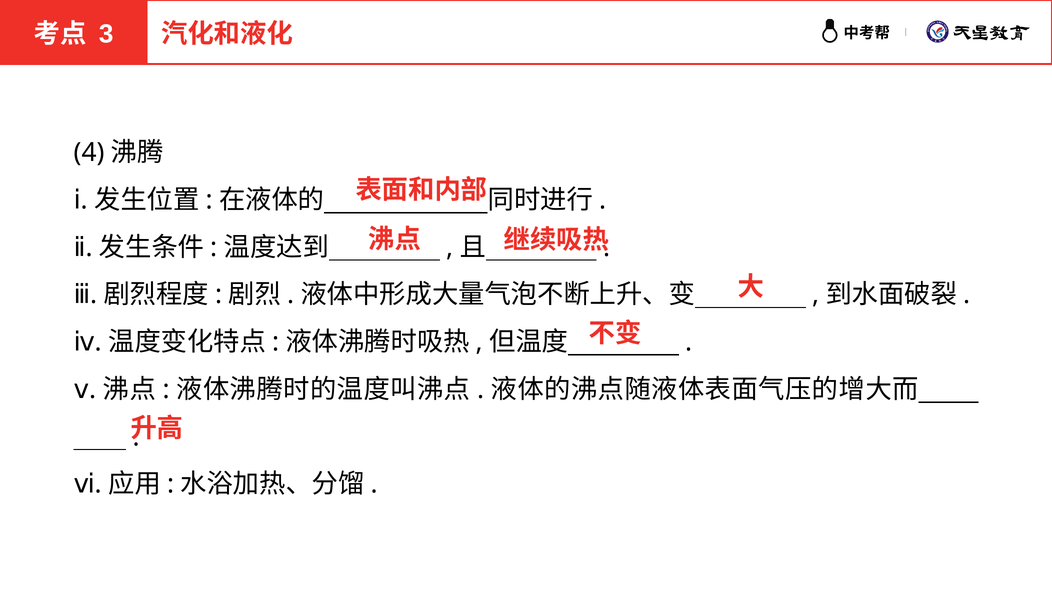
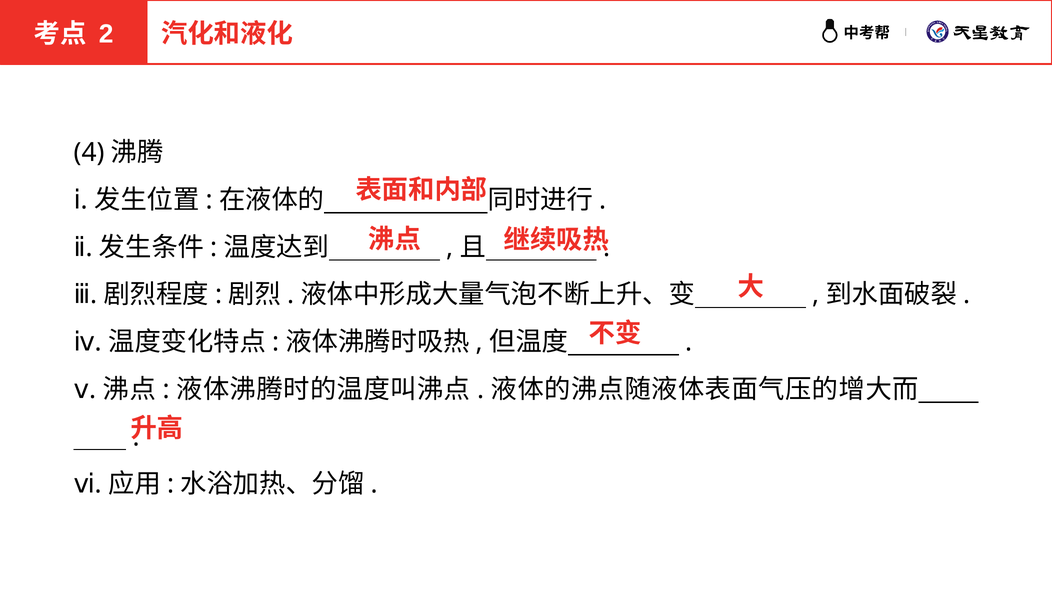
3: 3 -> 2
